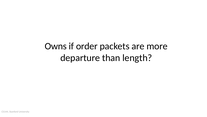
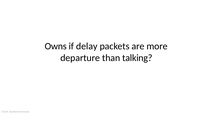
order: order -> delay
length: length -> talking
